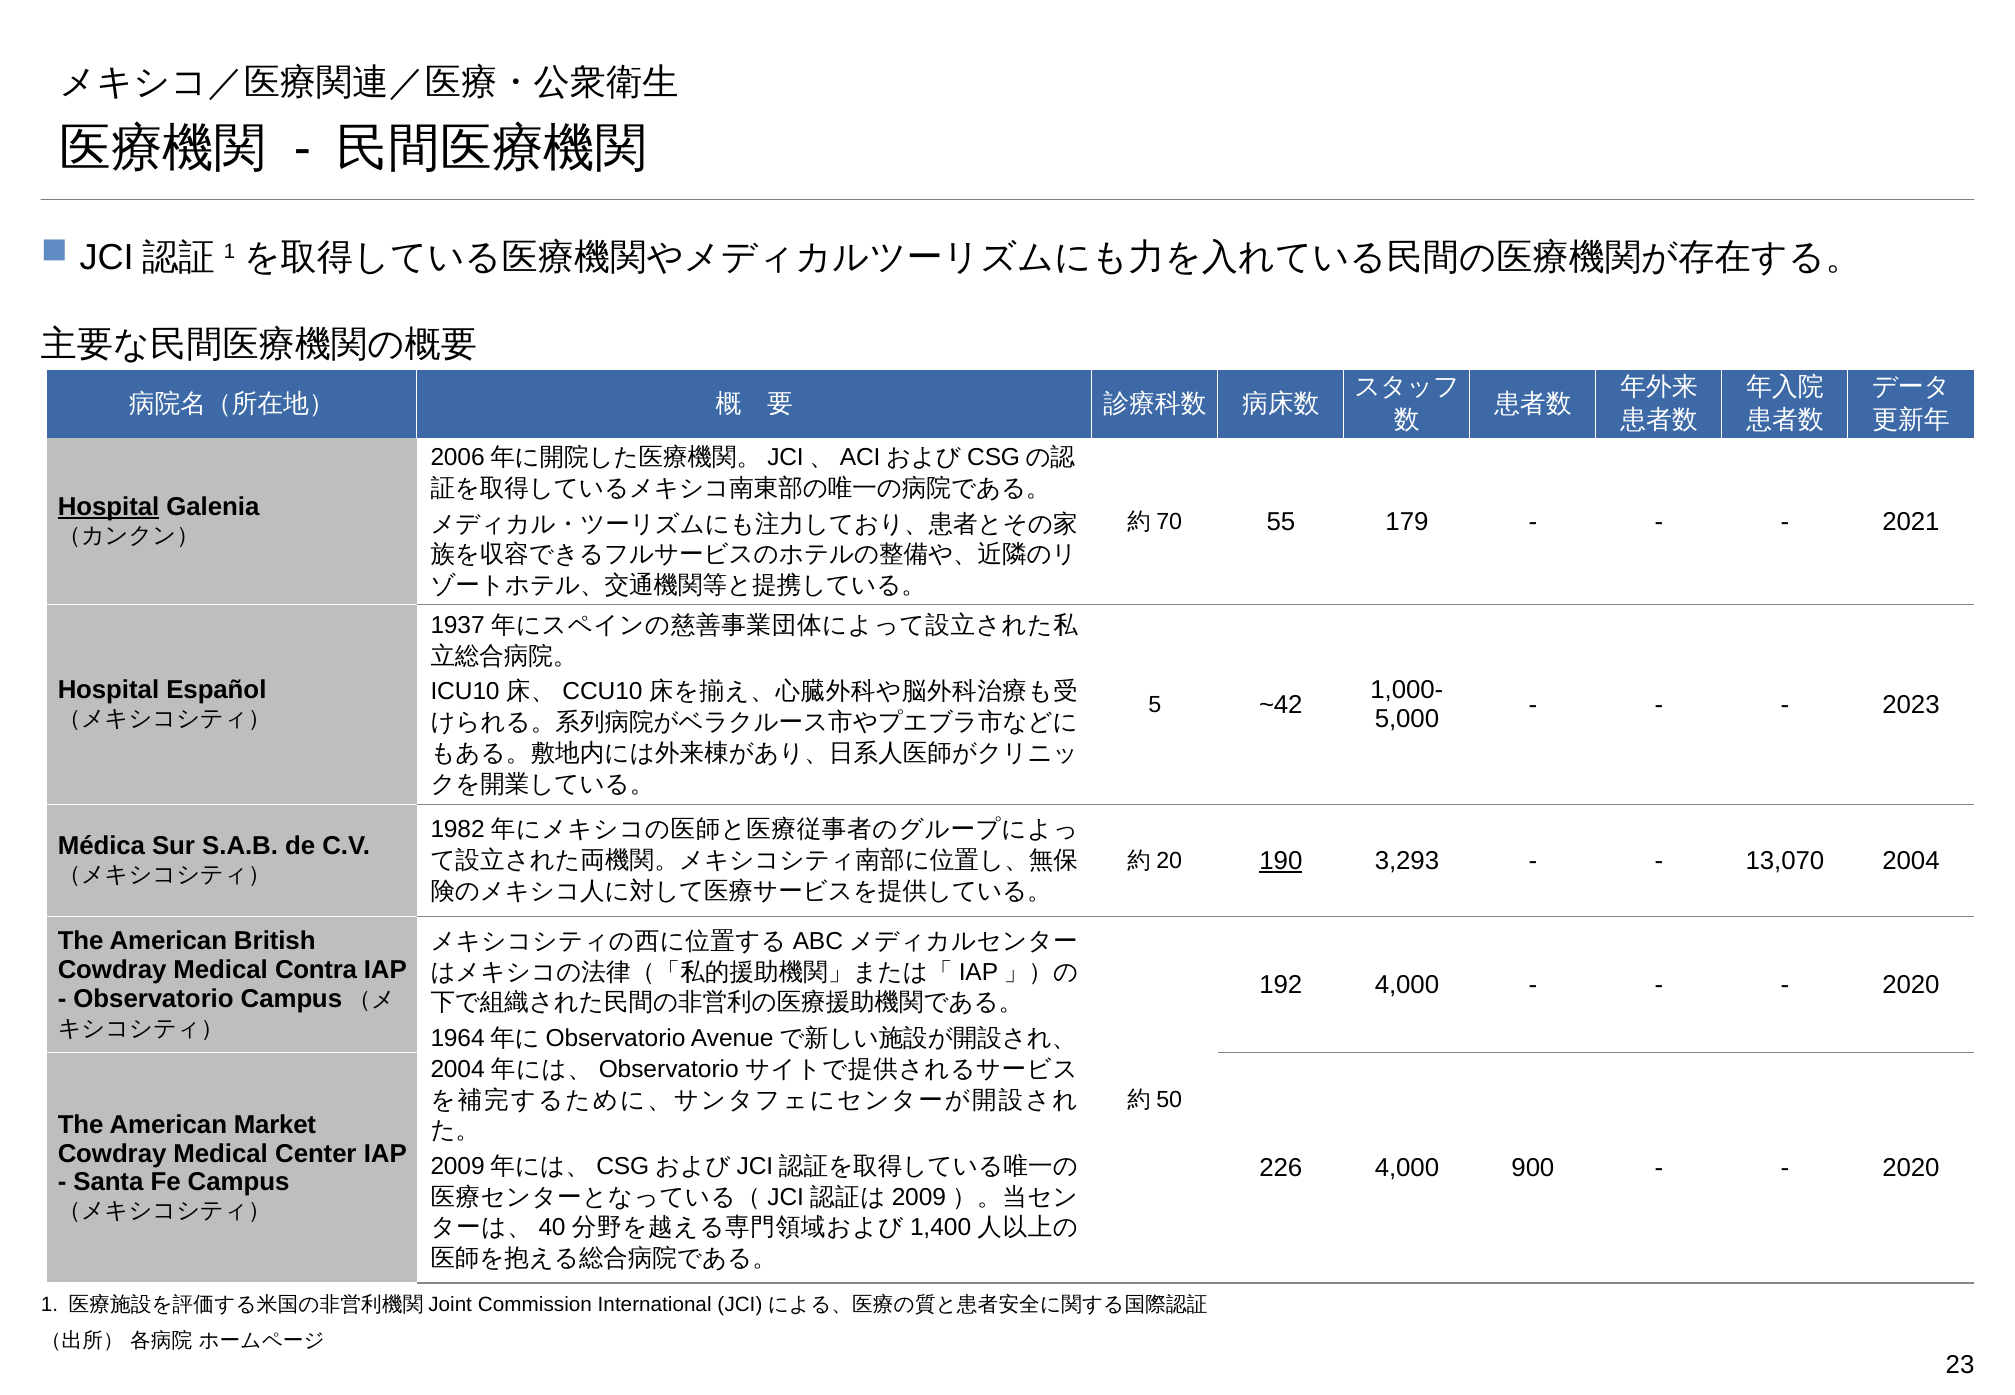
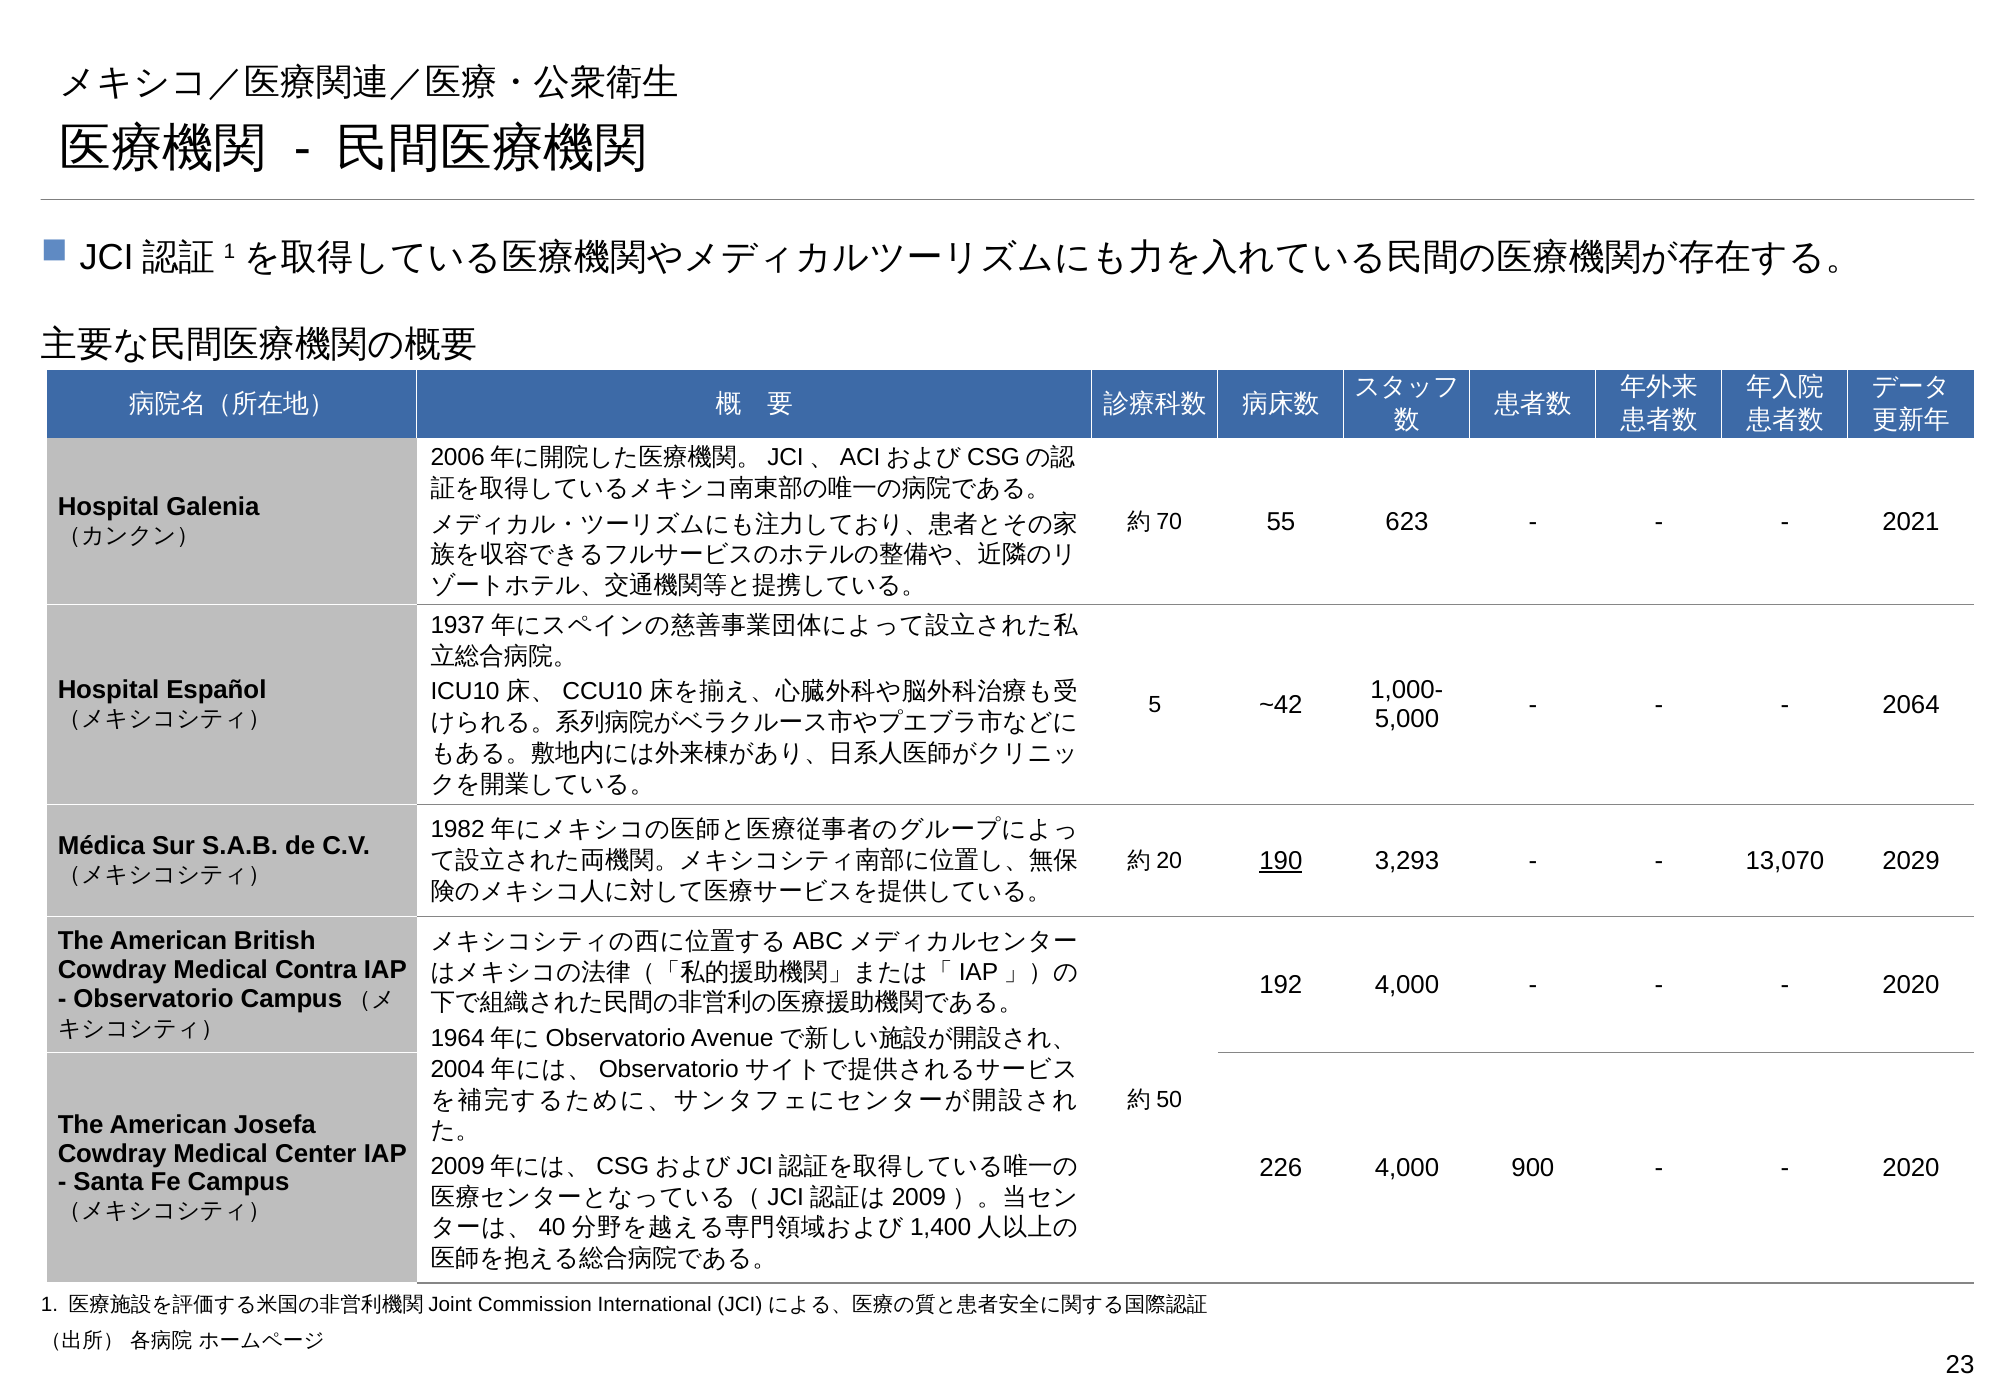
Hospital at (109, 507) underline: present -> none
179: 179 -> 623
2023: 2023 -> 2064
13,070 2004: 2004 -> 2029
Market: Market -> Josefa
